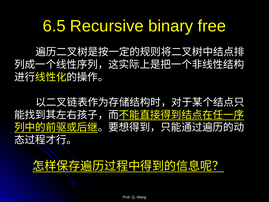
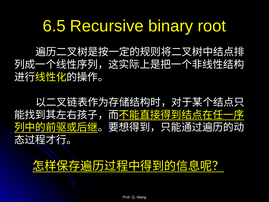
free: free -> root
